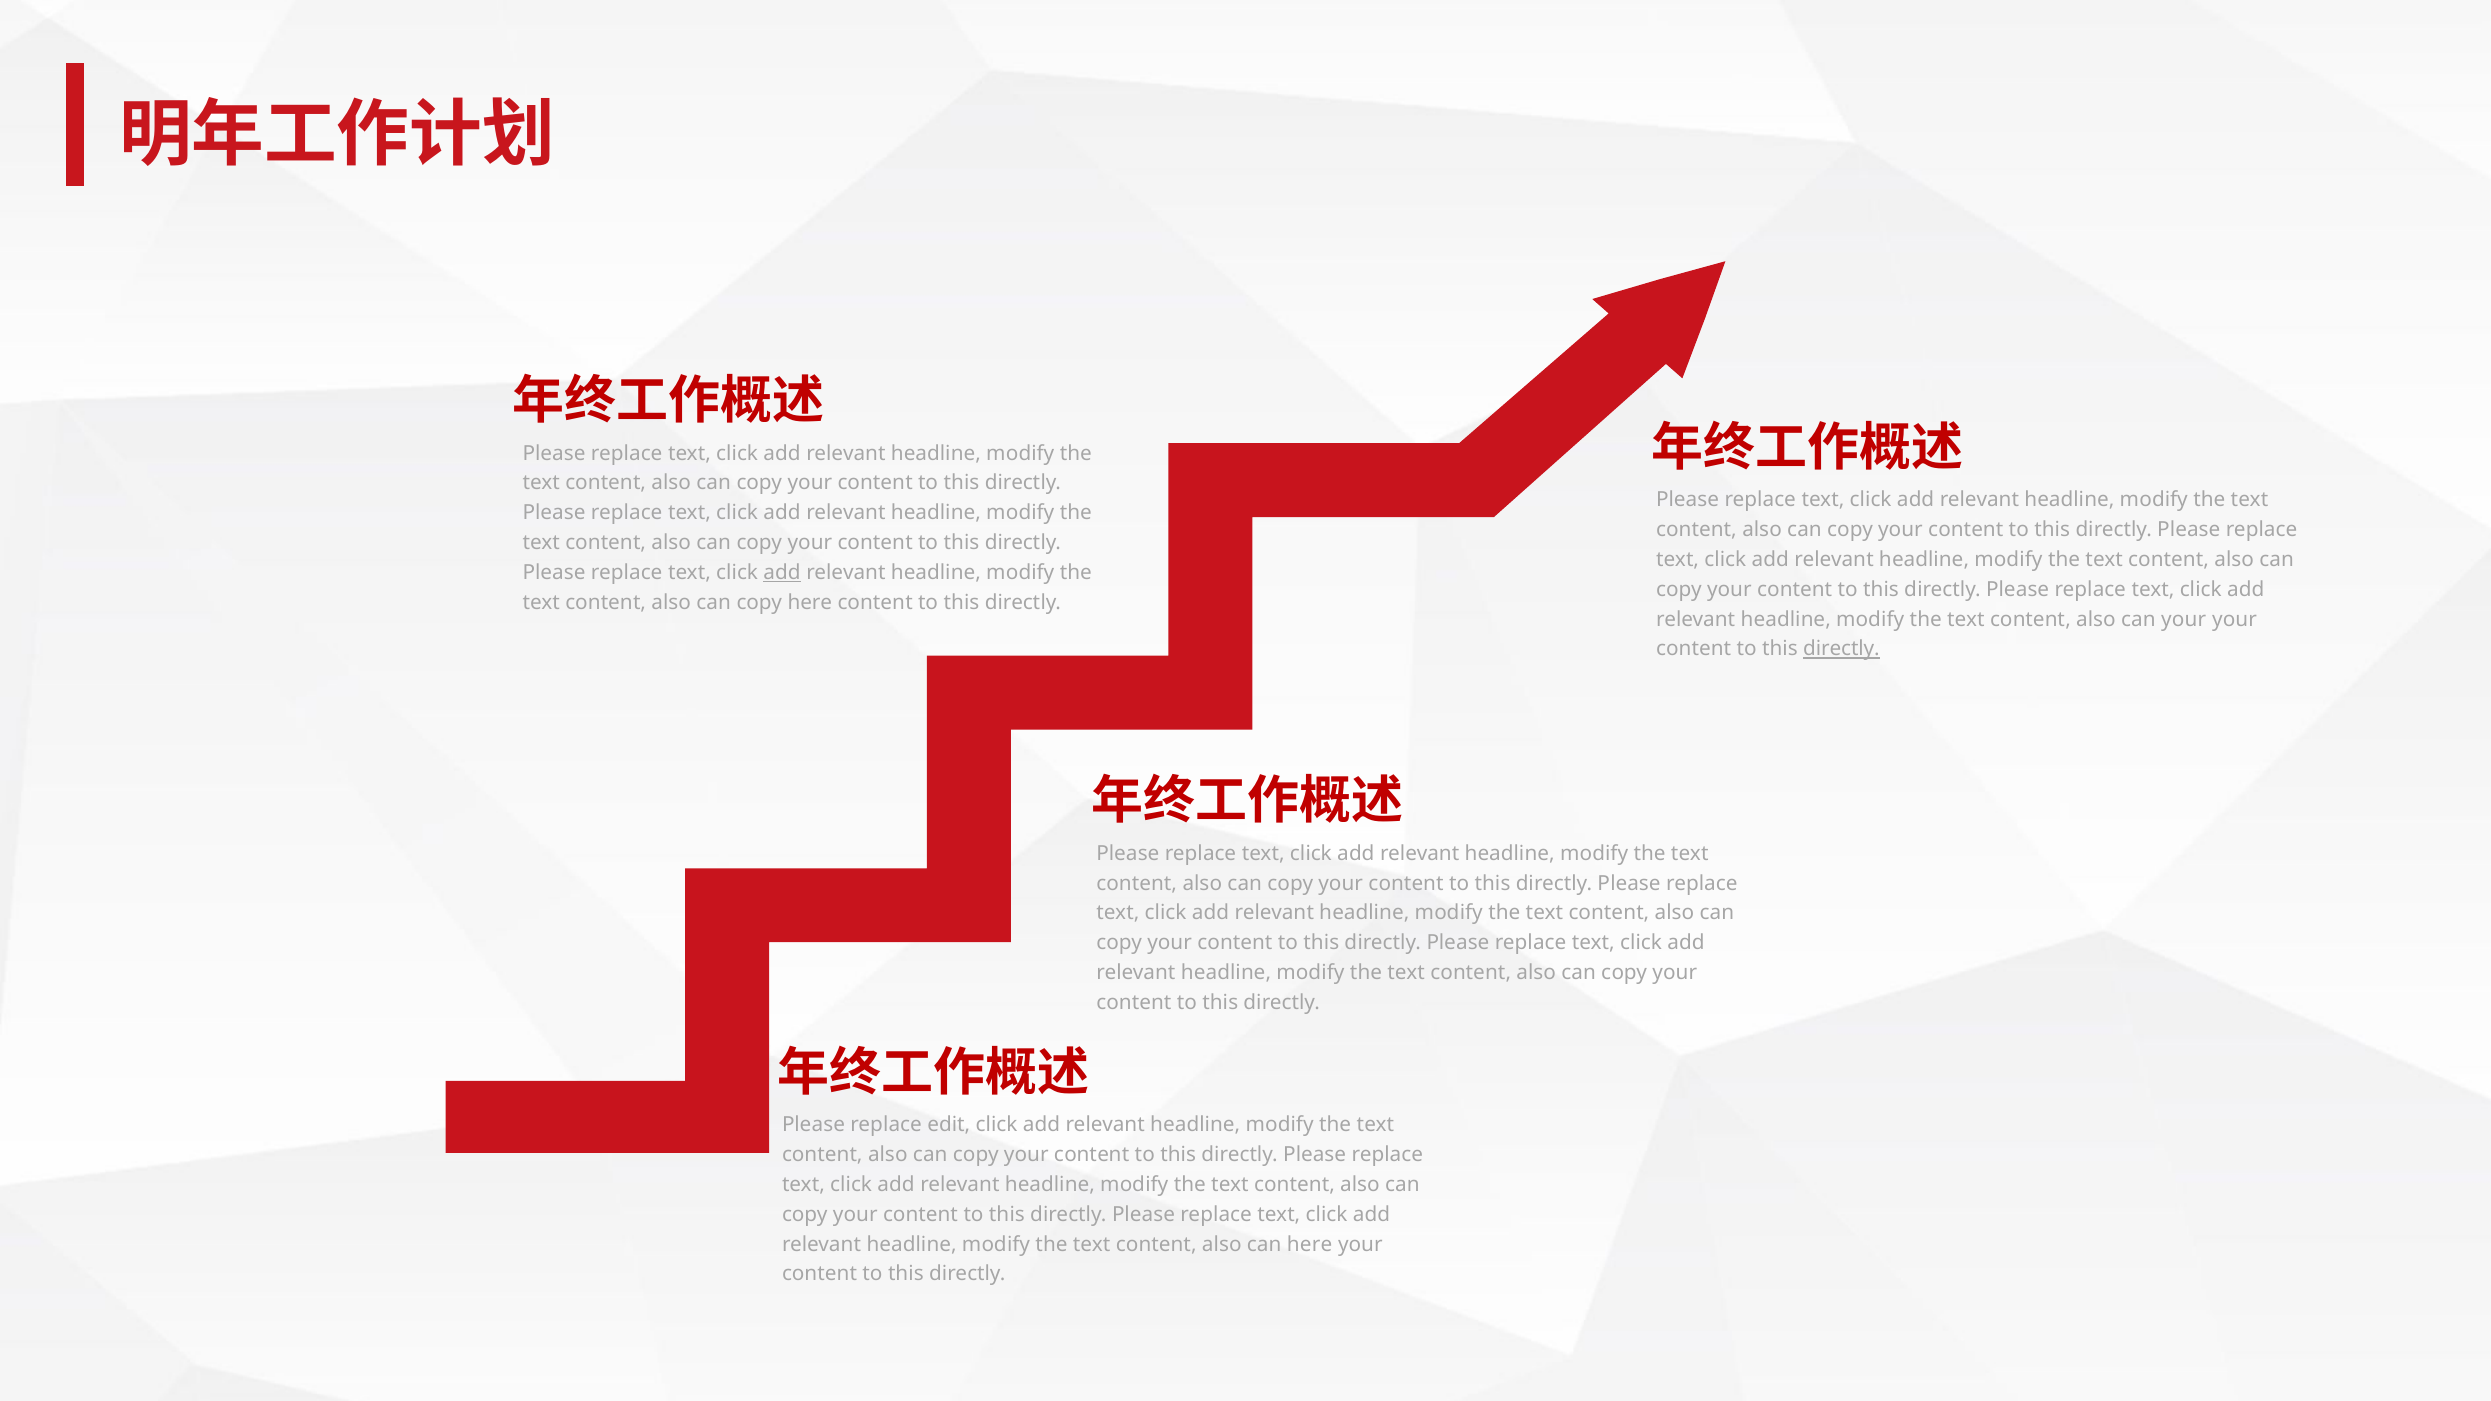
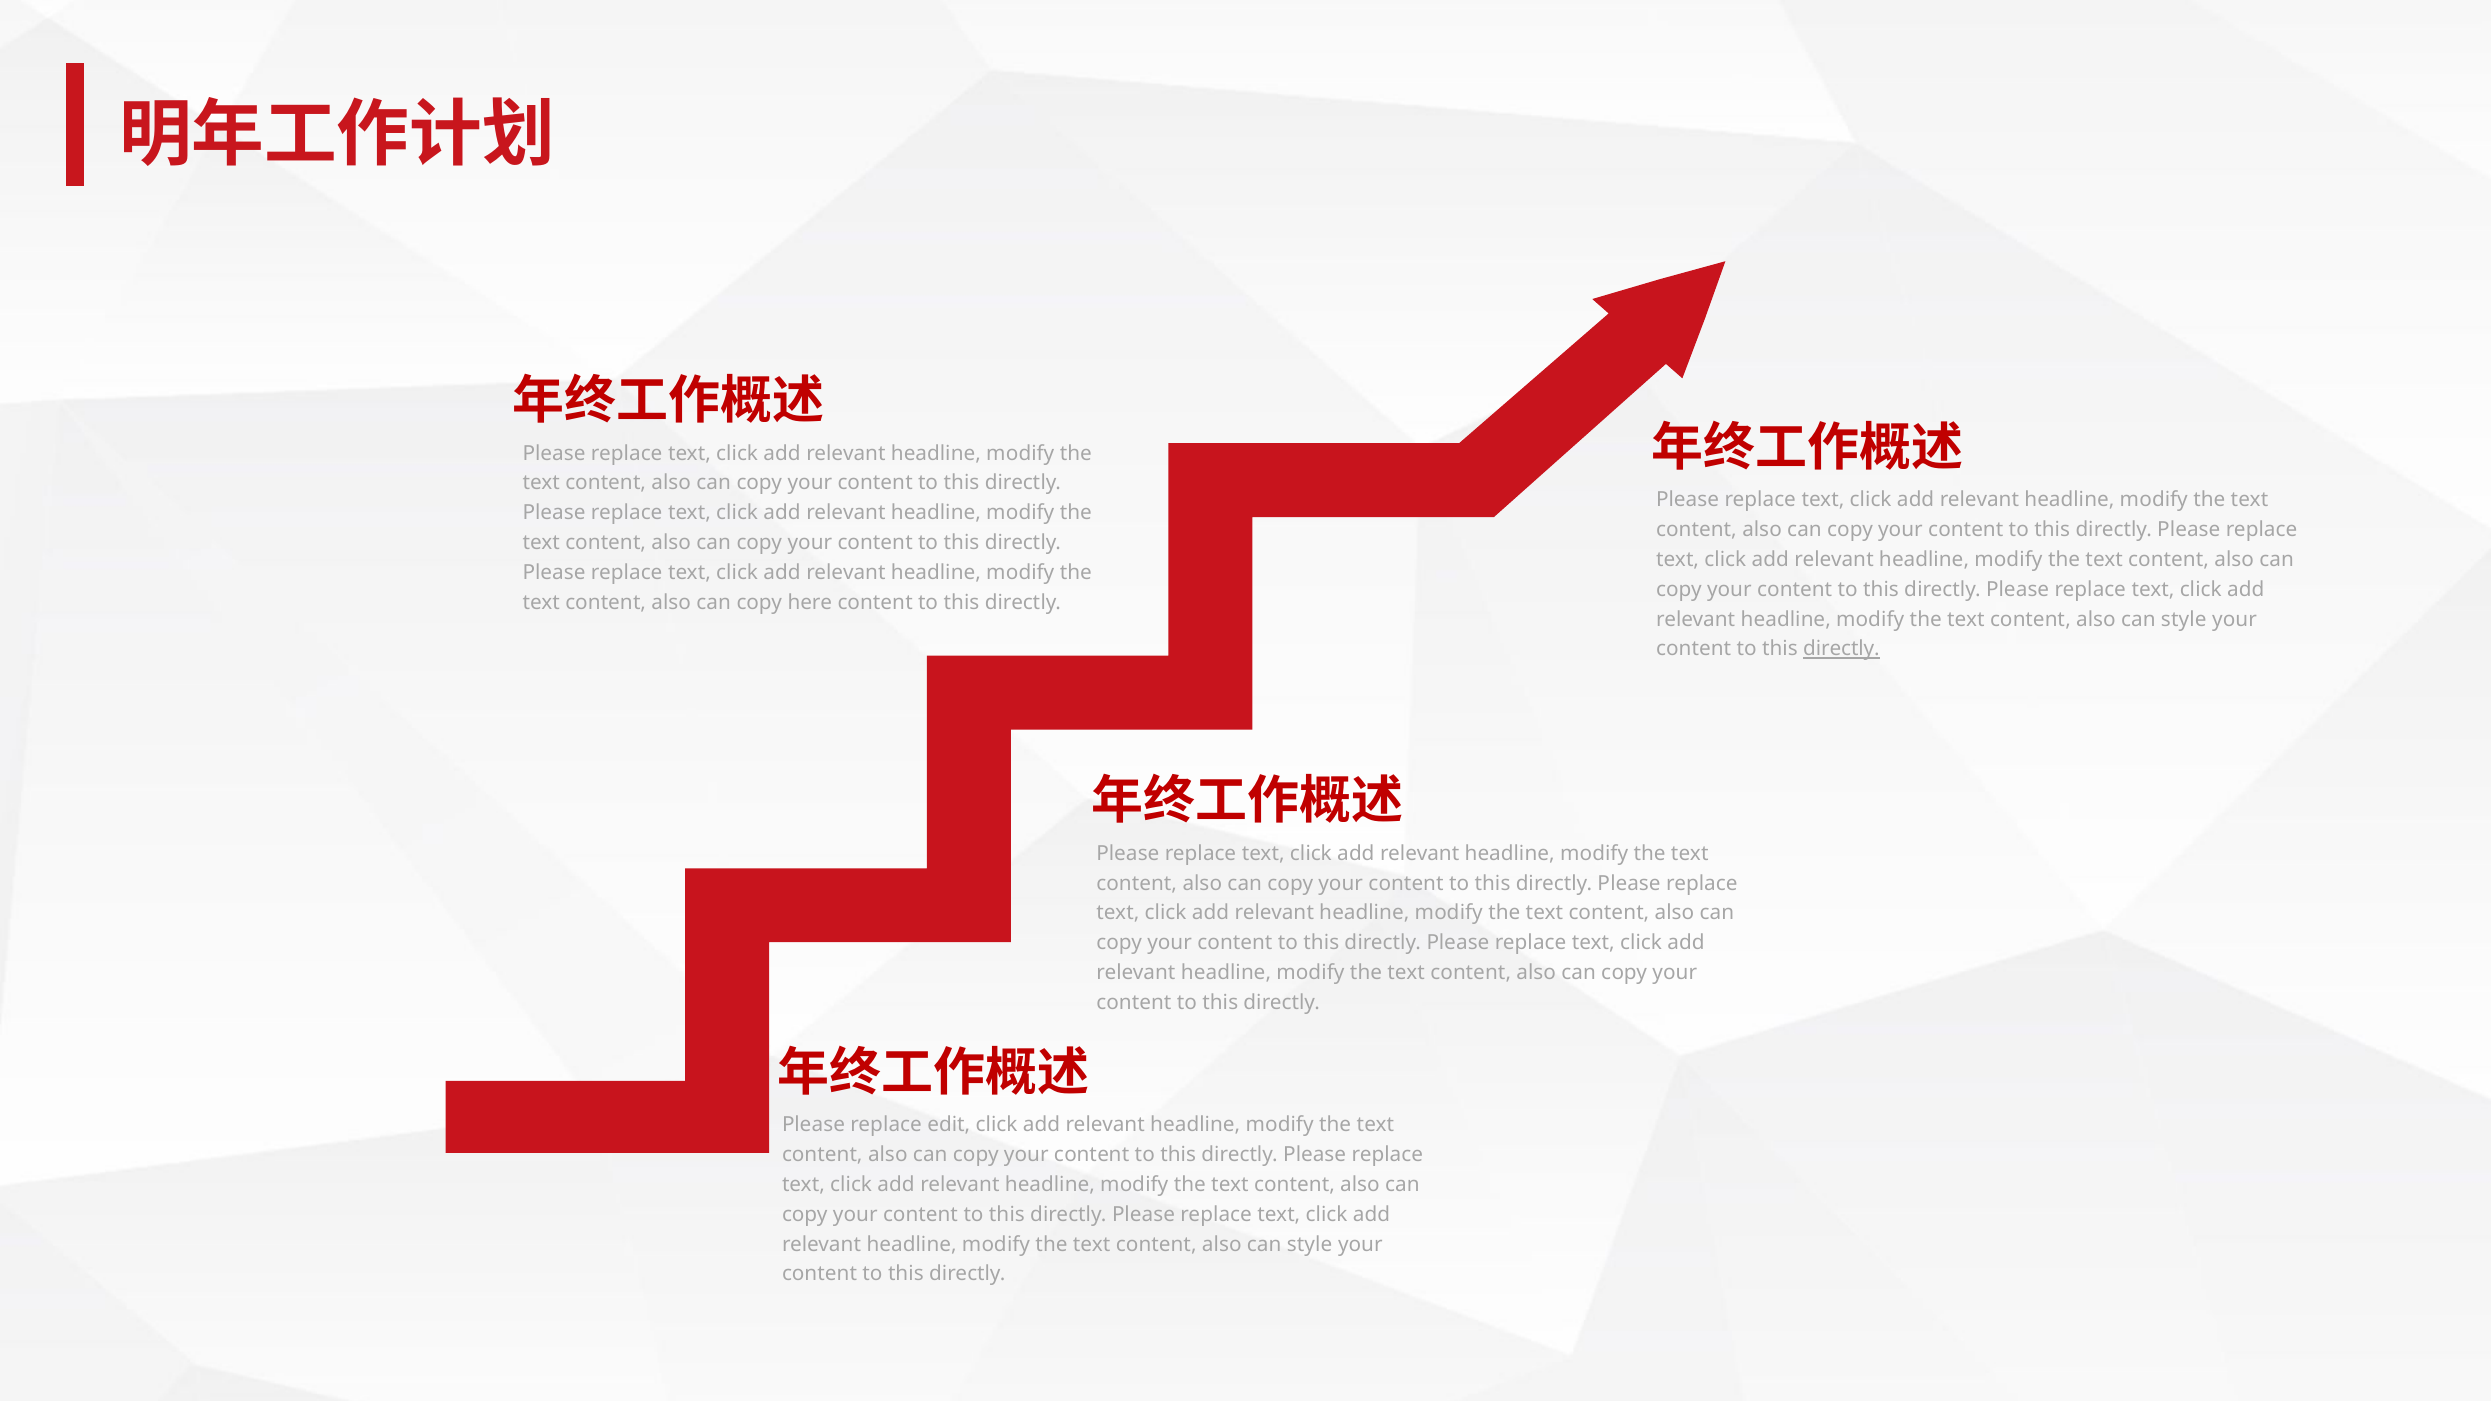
add at (782, 573) underline: present -> none
your at (2184, 619): your -> style
here at (1310, 1244): here -> style
